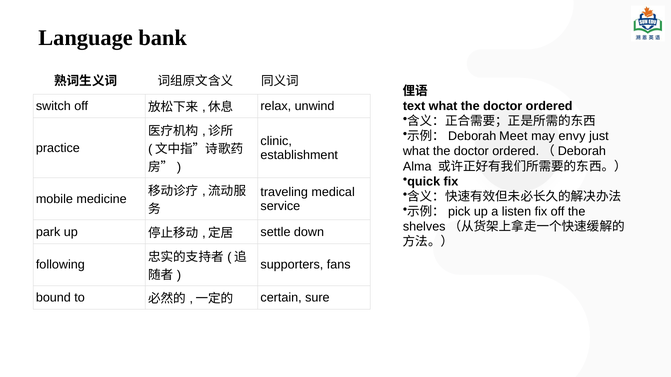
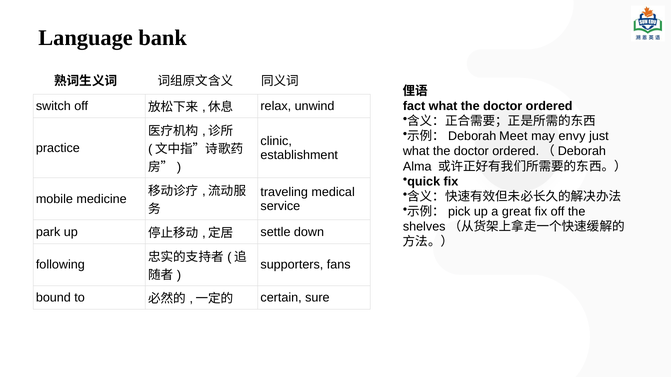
text: text -> fact
listen: listen -> great
